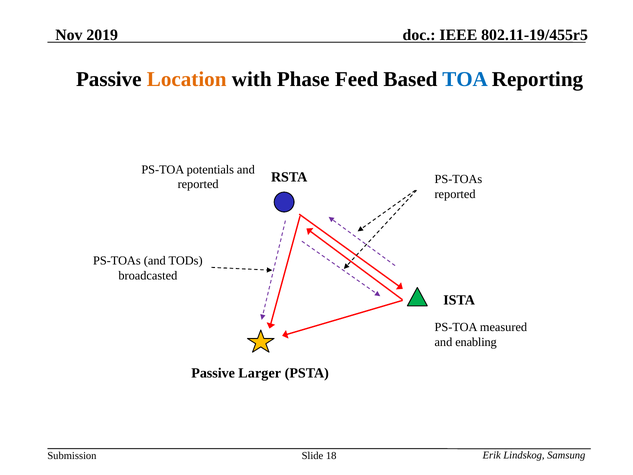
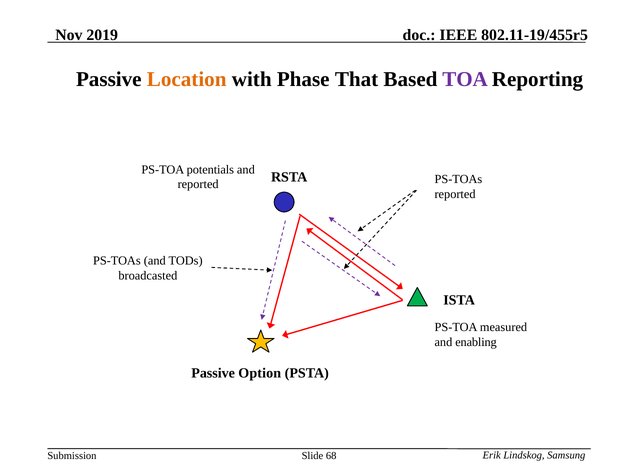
Feed: Feed -> That
TOA colour: blue -> purple
Larger: Larger -> Option
18: 18 -> 68
